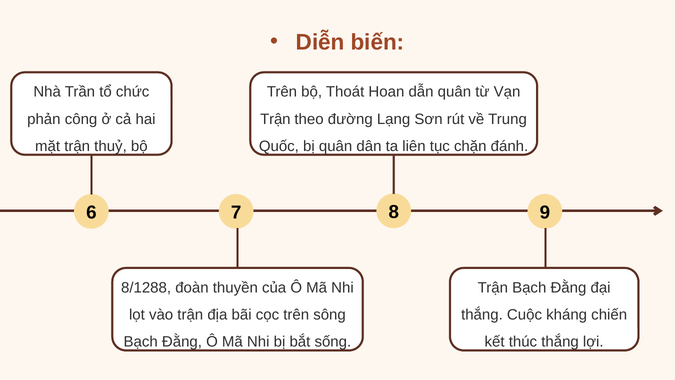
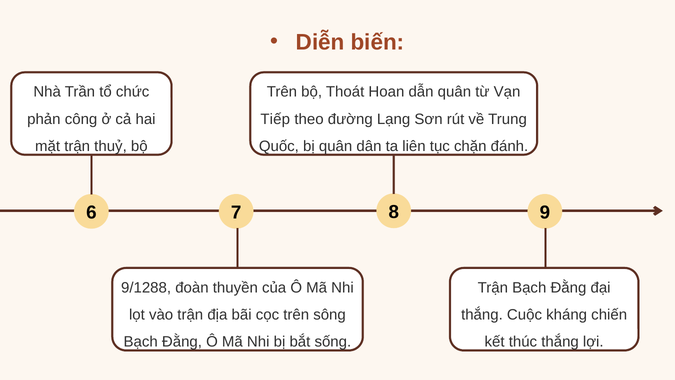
Trận at (275, 119): Trận -> Tiếp
8/1288: 8/1288 -> 9/1288
